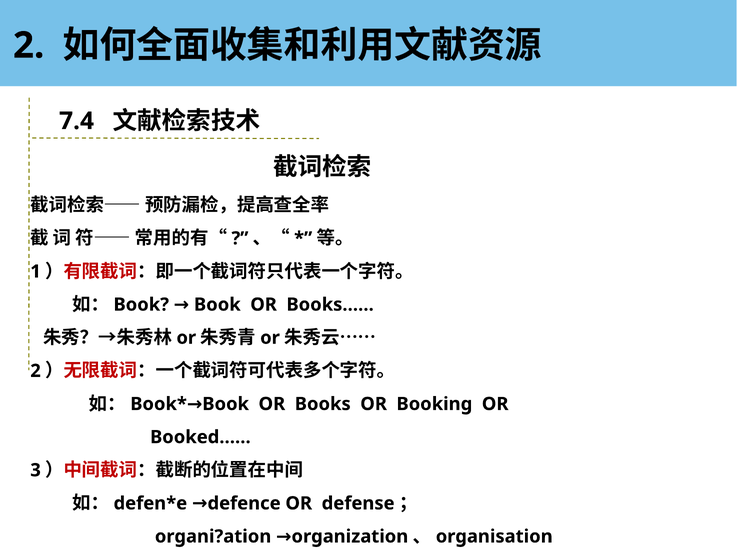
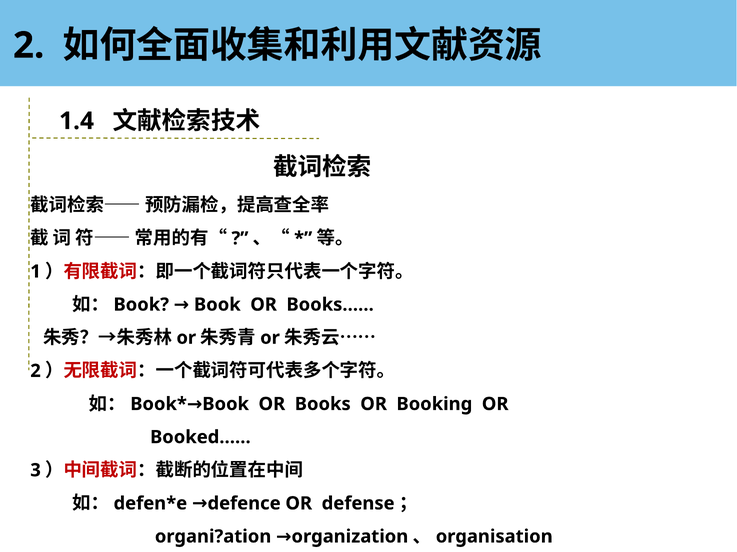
7.4: 7.4 -> 1.4
